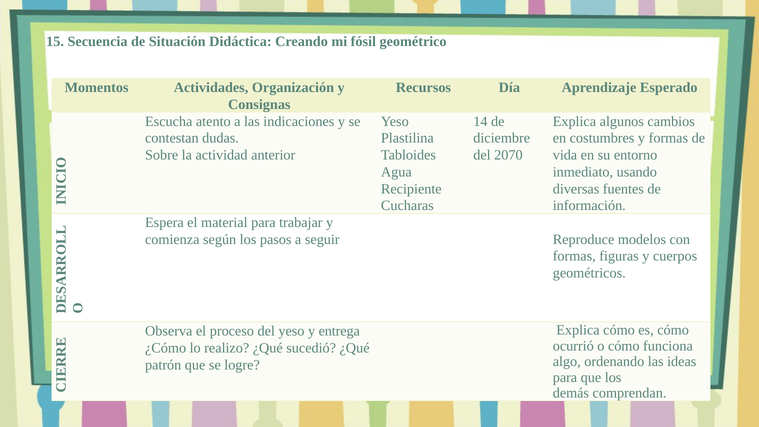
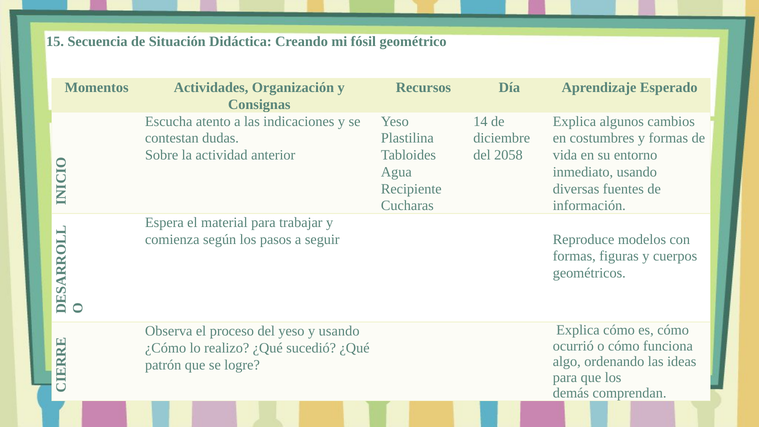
2070: 2070 -> 2058
y entrega: entrega -> usando
